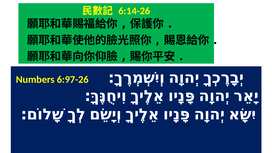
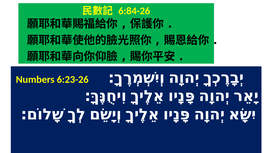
6:14-26: 6:14-26 -> 6:84-26
6:97-26: 6:97-26 -> 6:23-26
